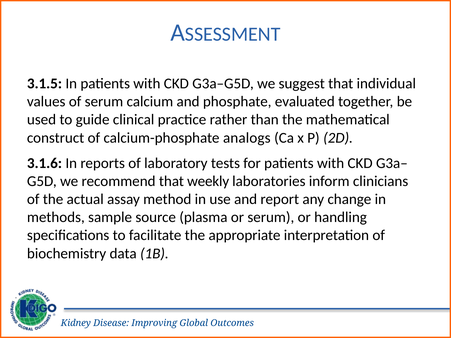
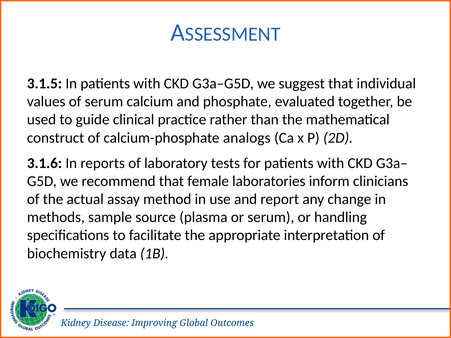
weekly: weekly -> female
